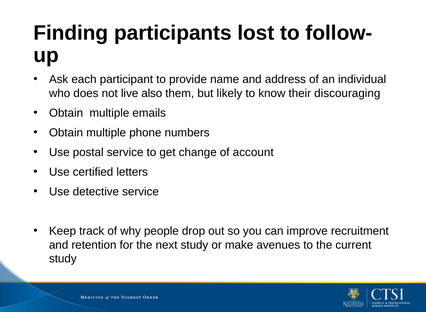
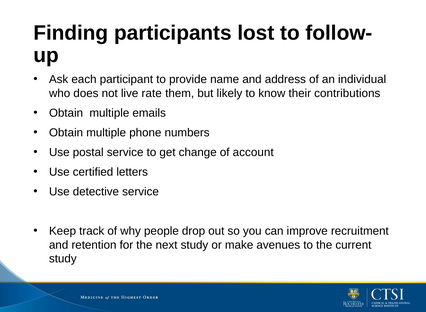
also: also -> rate
discouraging: discouraging -> contributions
